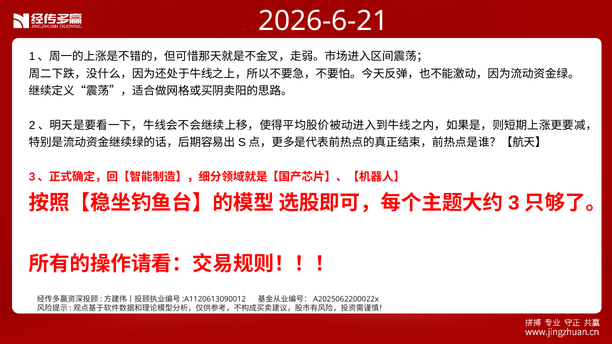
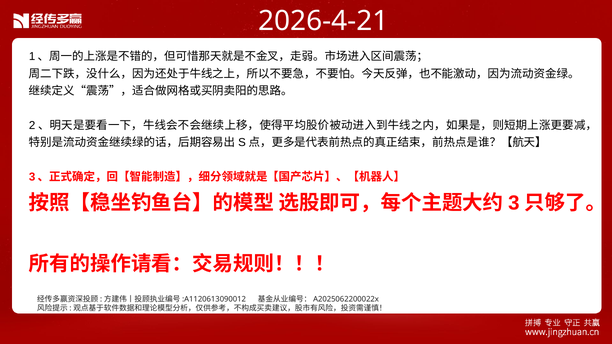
2026-6-21: 2026-6-21 -> 2026-4-21
